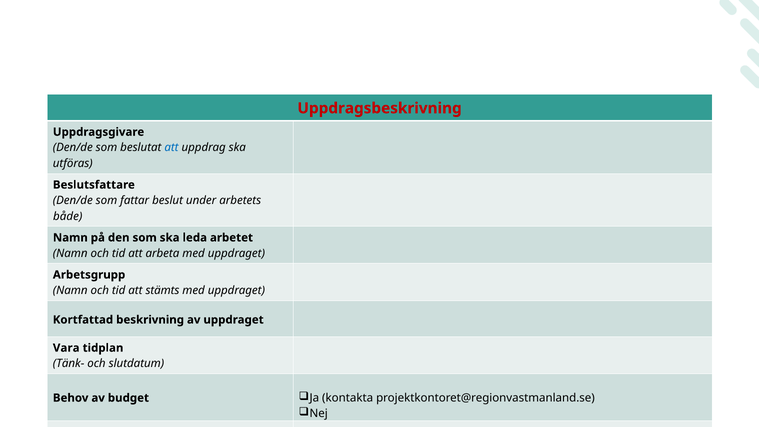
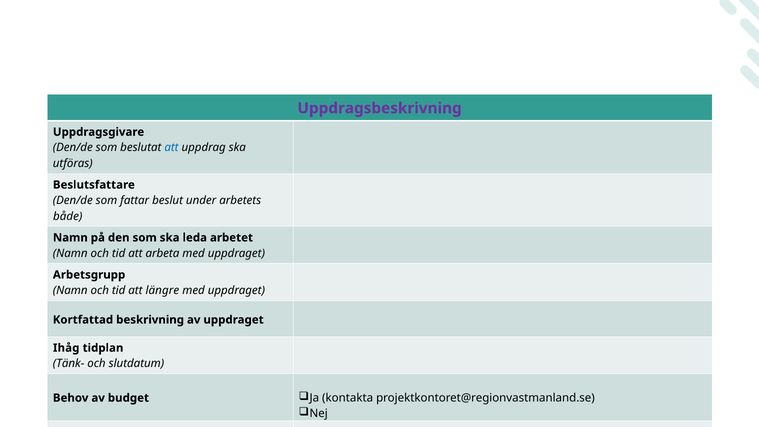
Uppdragsbeskrivning colour: red -> purple
stämts: stämts -> längre
Vara: Vara -> Ihåg
